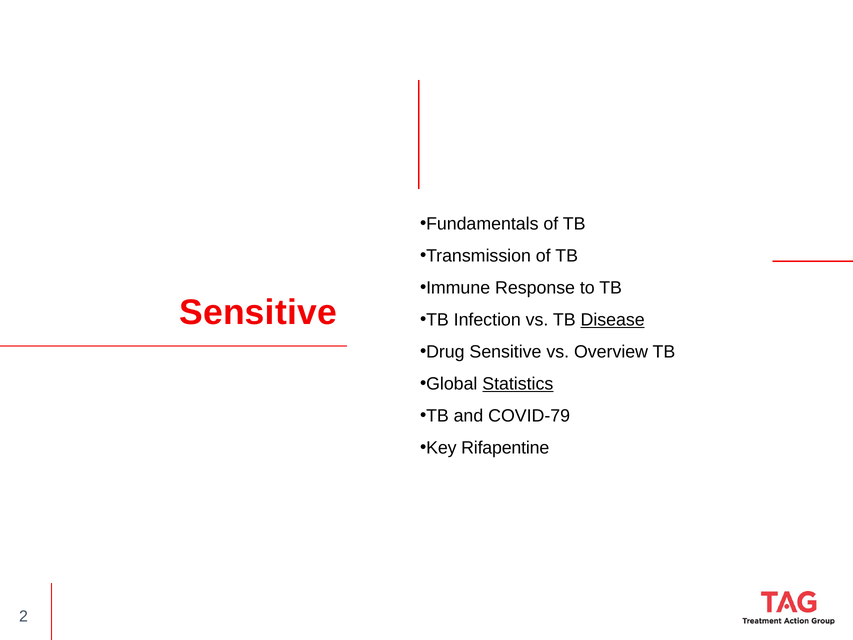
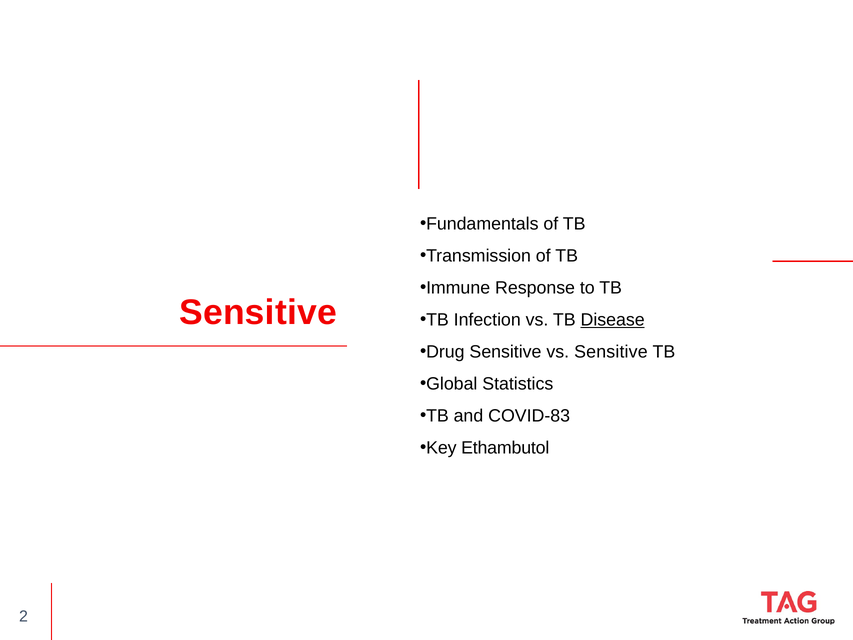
vs Overview: Overview -> Sensitive
Statistics underline: present -> none
COVID-79: COVID-79 -> COVID-83
Rifapentine: Rifapentine -> Ethambutol
